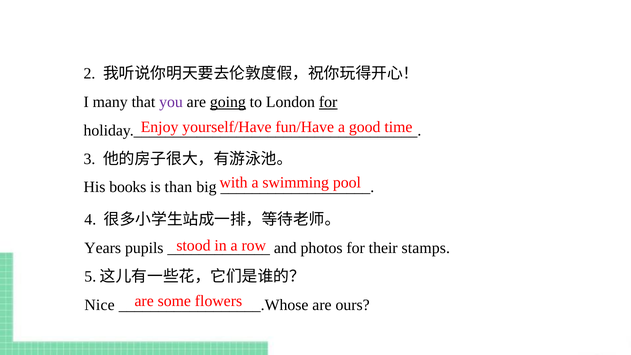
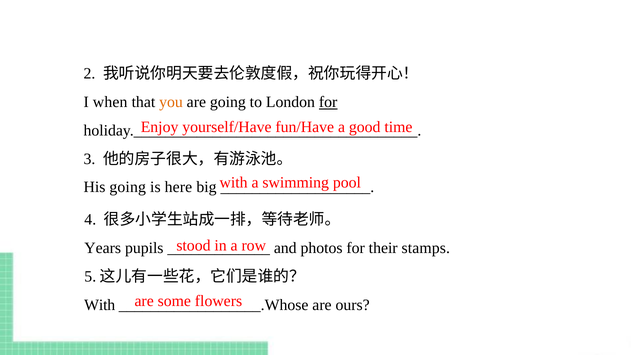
many: many -> when
you colour: purple -> orange
going at (228, 102) underline: present -> none
His books: books -> going
than: than -> here
Nice at (100, 305): Nice -> With
